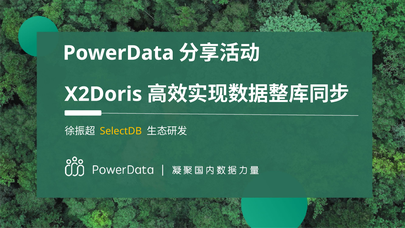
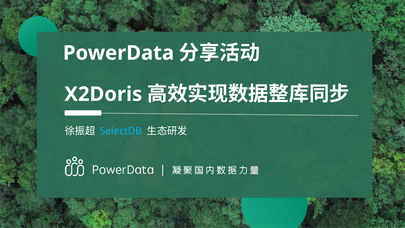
SelectDB colour: yellow -> light blue
